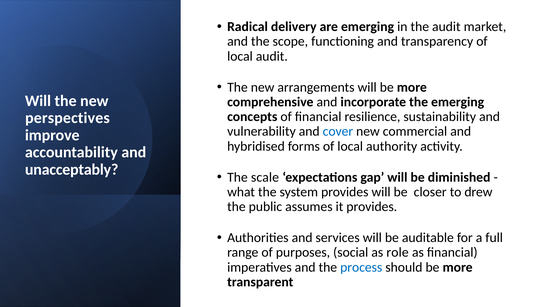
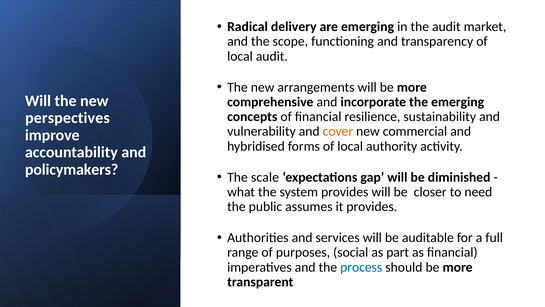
cover colour: blue -> orange
unacceptably: unacceptably -> policymakers
drew: drew -> need
role: role -> part
